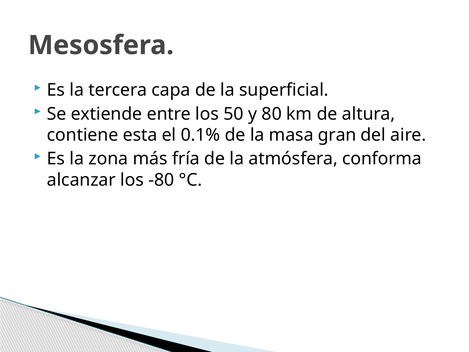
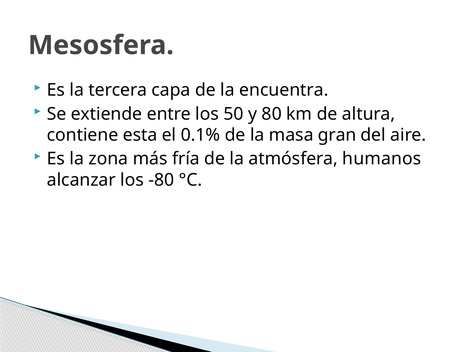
superficial: superficial -> encuentra
conforma: conforma -> humanos
